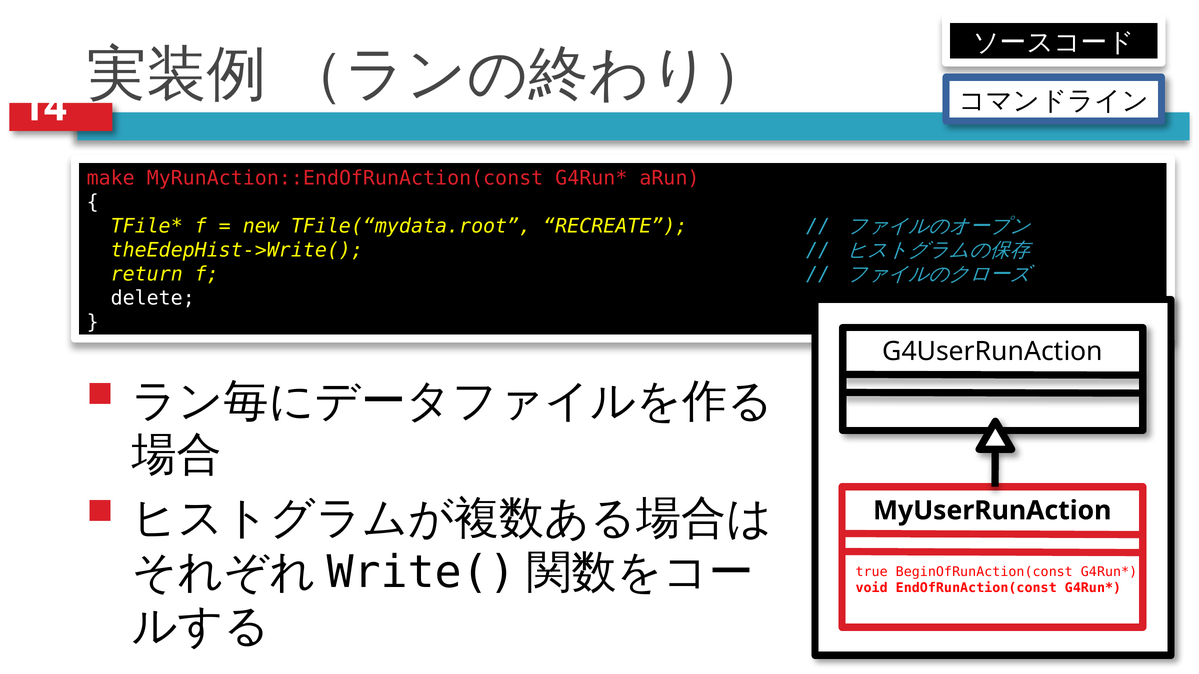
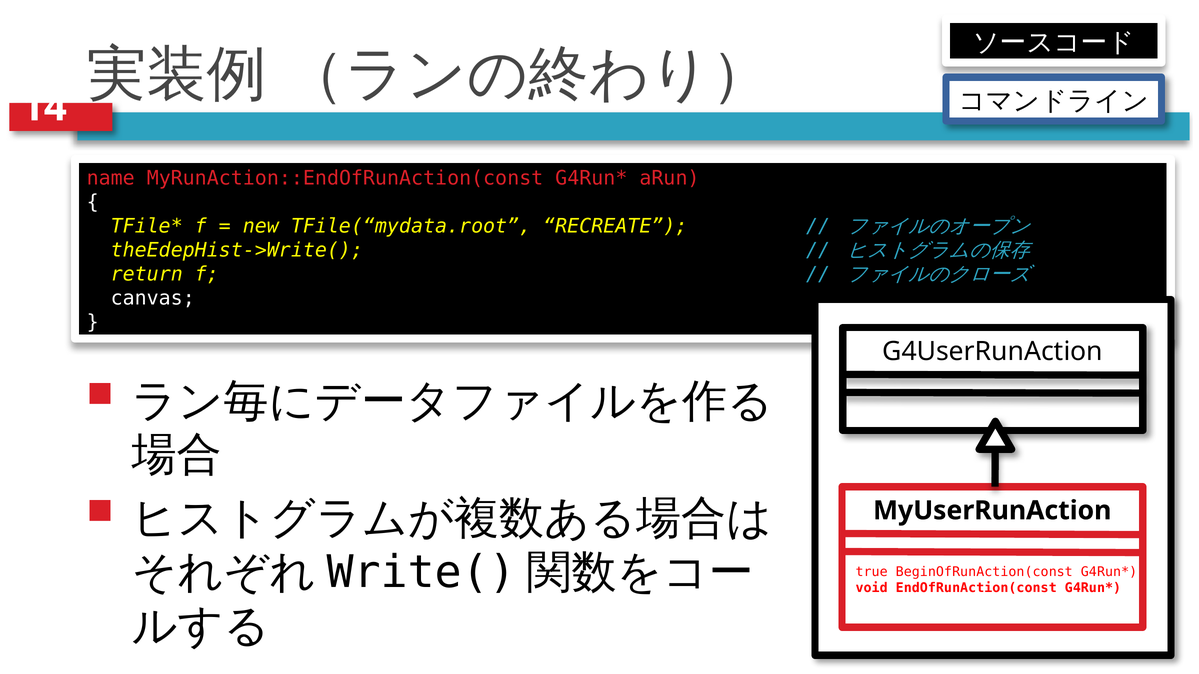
make: make -> name
delete: delete -> canvas
